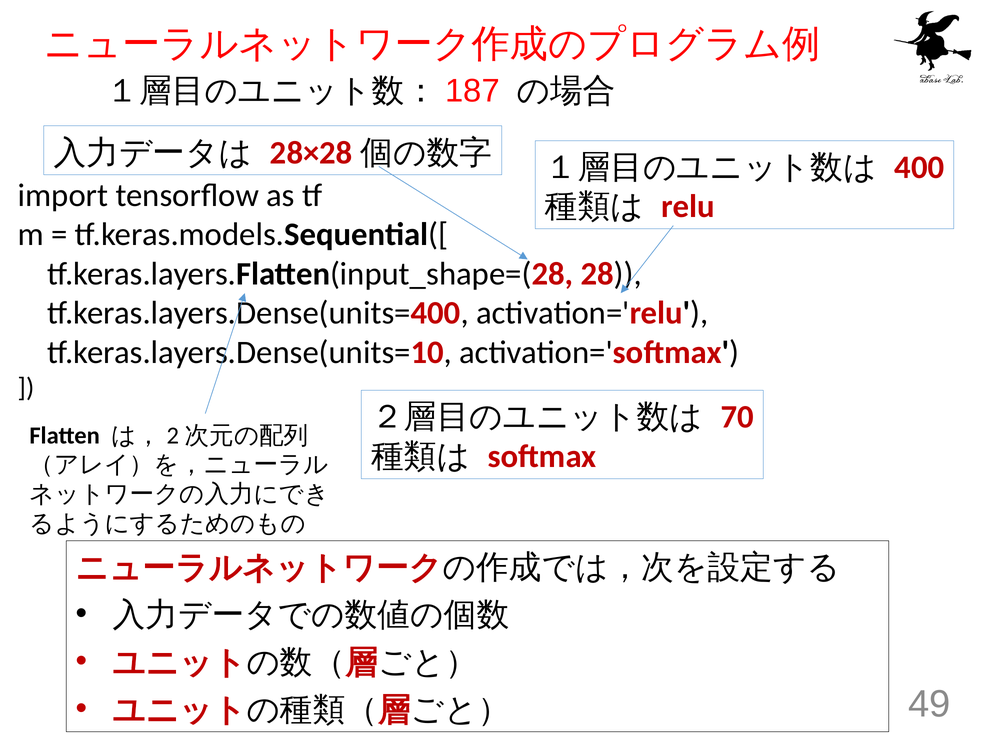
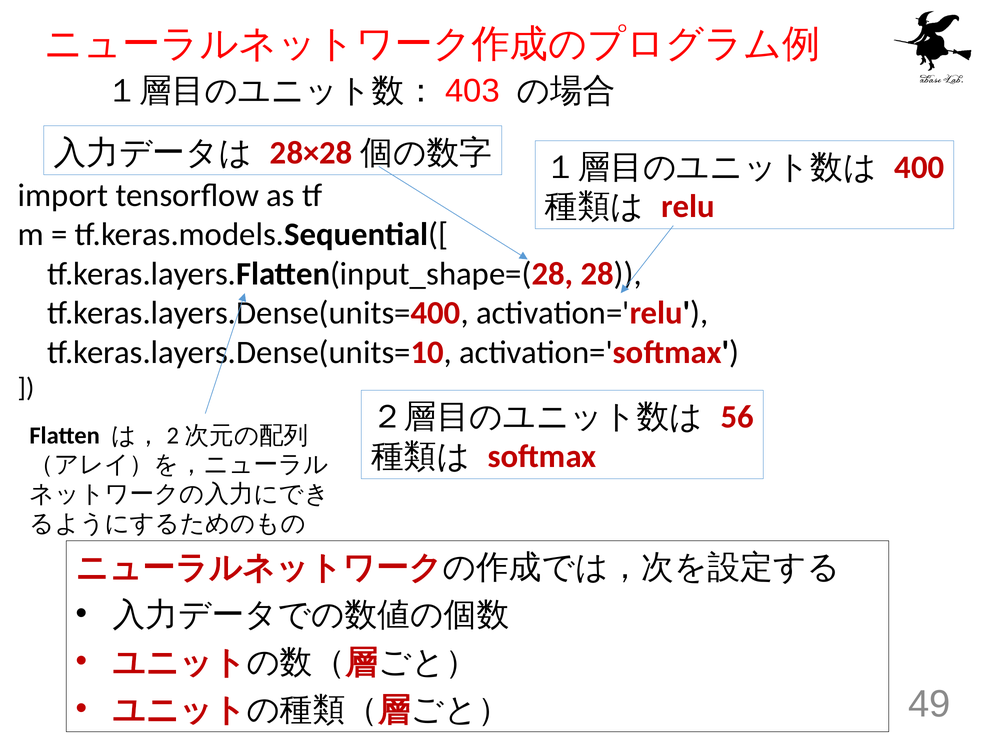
187: 187 -> 403
70: 70 -> 56
